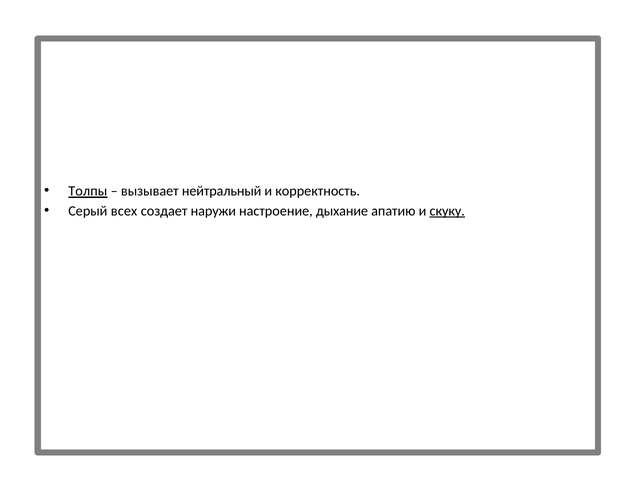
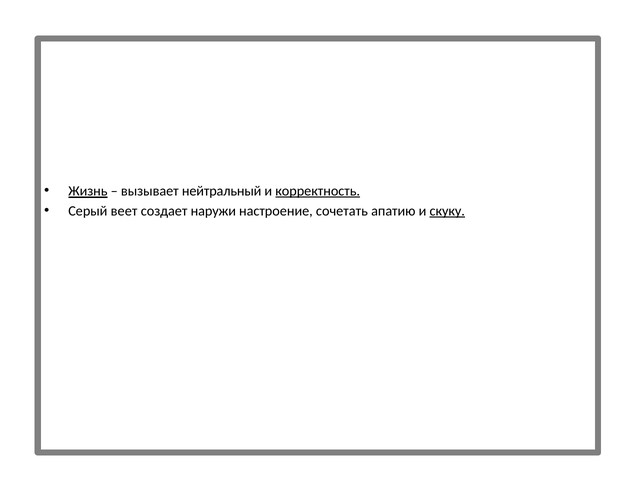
Толпы: Толпы -> Жизнь
корректность underline: none -> present
всех: всех -> веет
дыхание: дыхание -> сочетать
